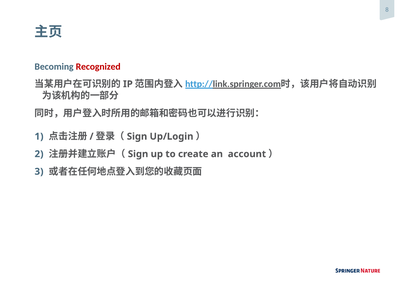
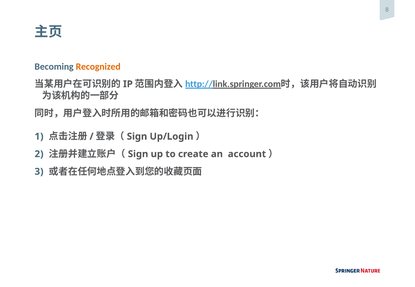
Recognized colour: red -> orange
